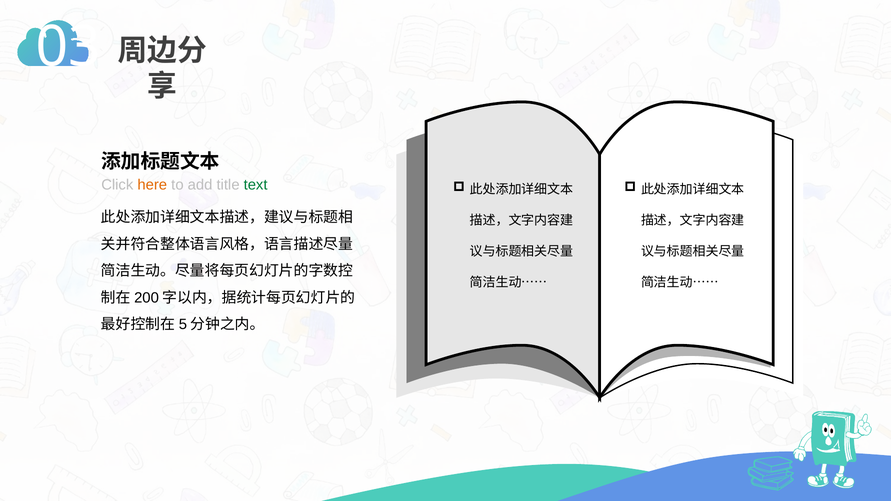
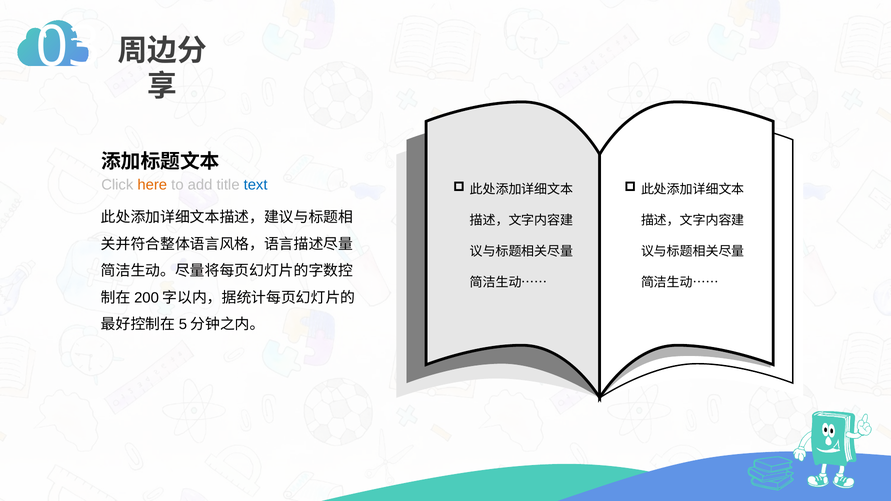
text colour: green -> blue
